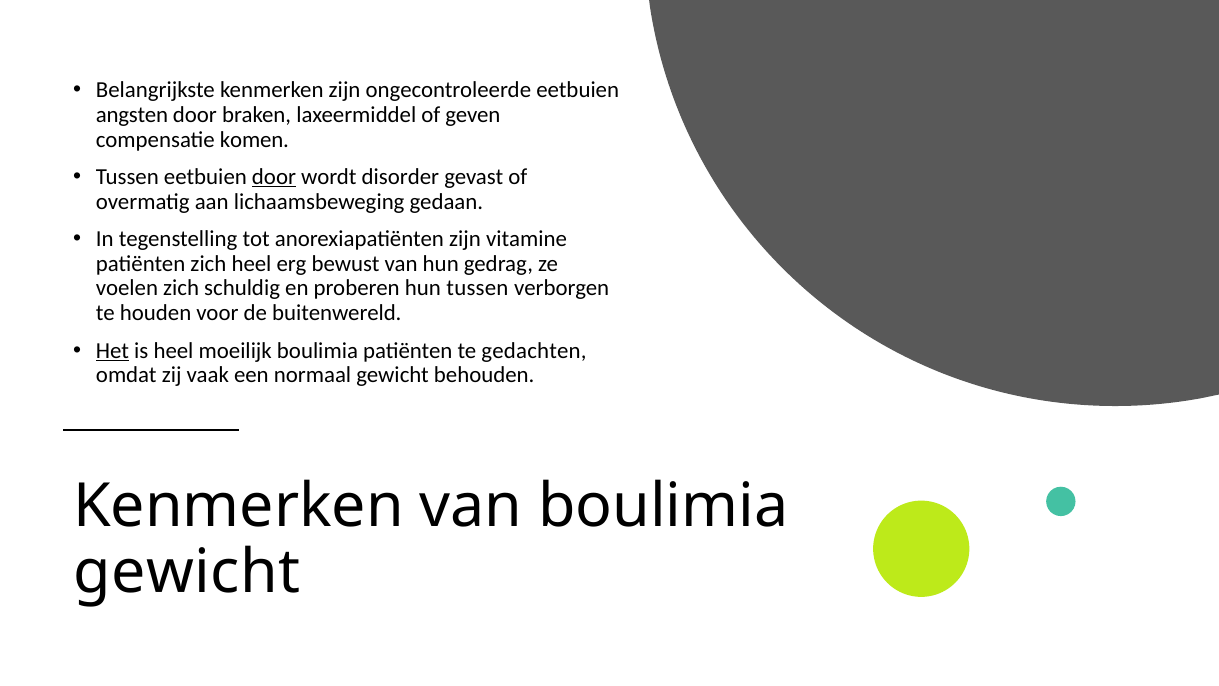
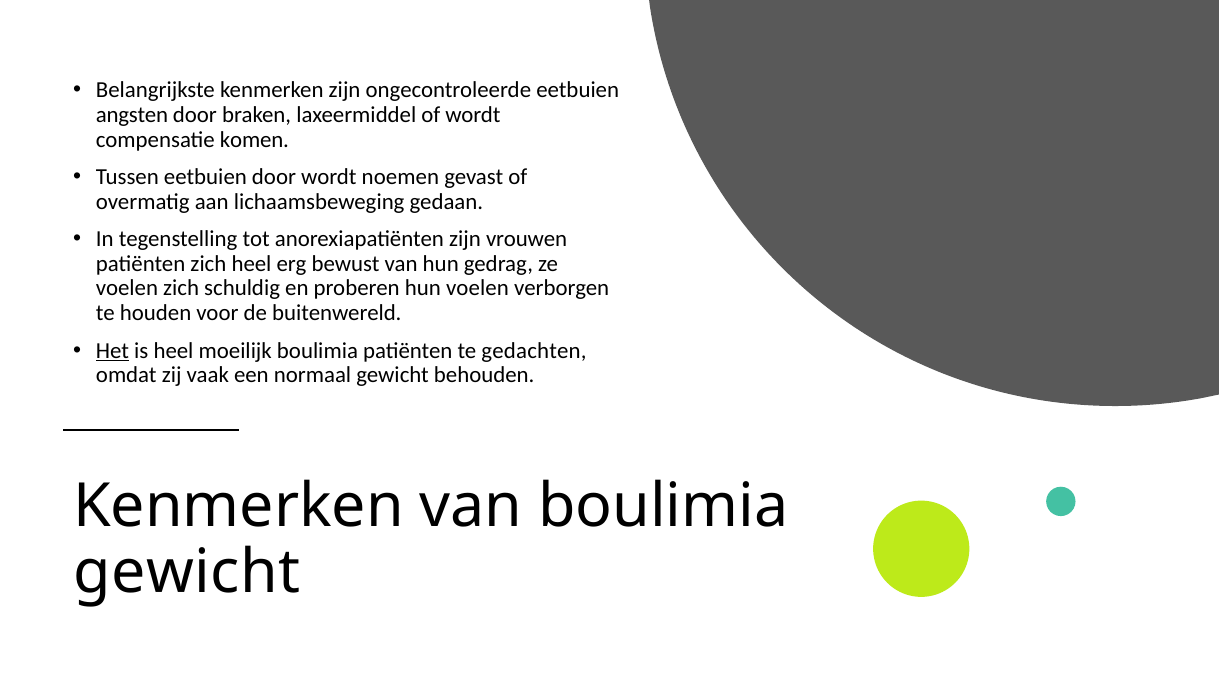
of geven: geven -> wordt
door at (274, 177) underline: present -> none
disorder: disorder -> noemen
vitamine: vitamine -> vrouwen
hun tussen: tussen -> voelen
